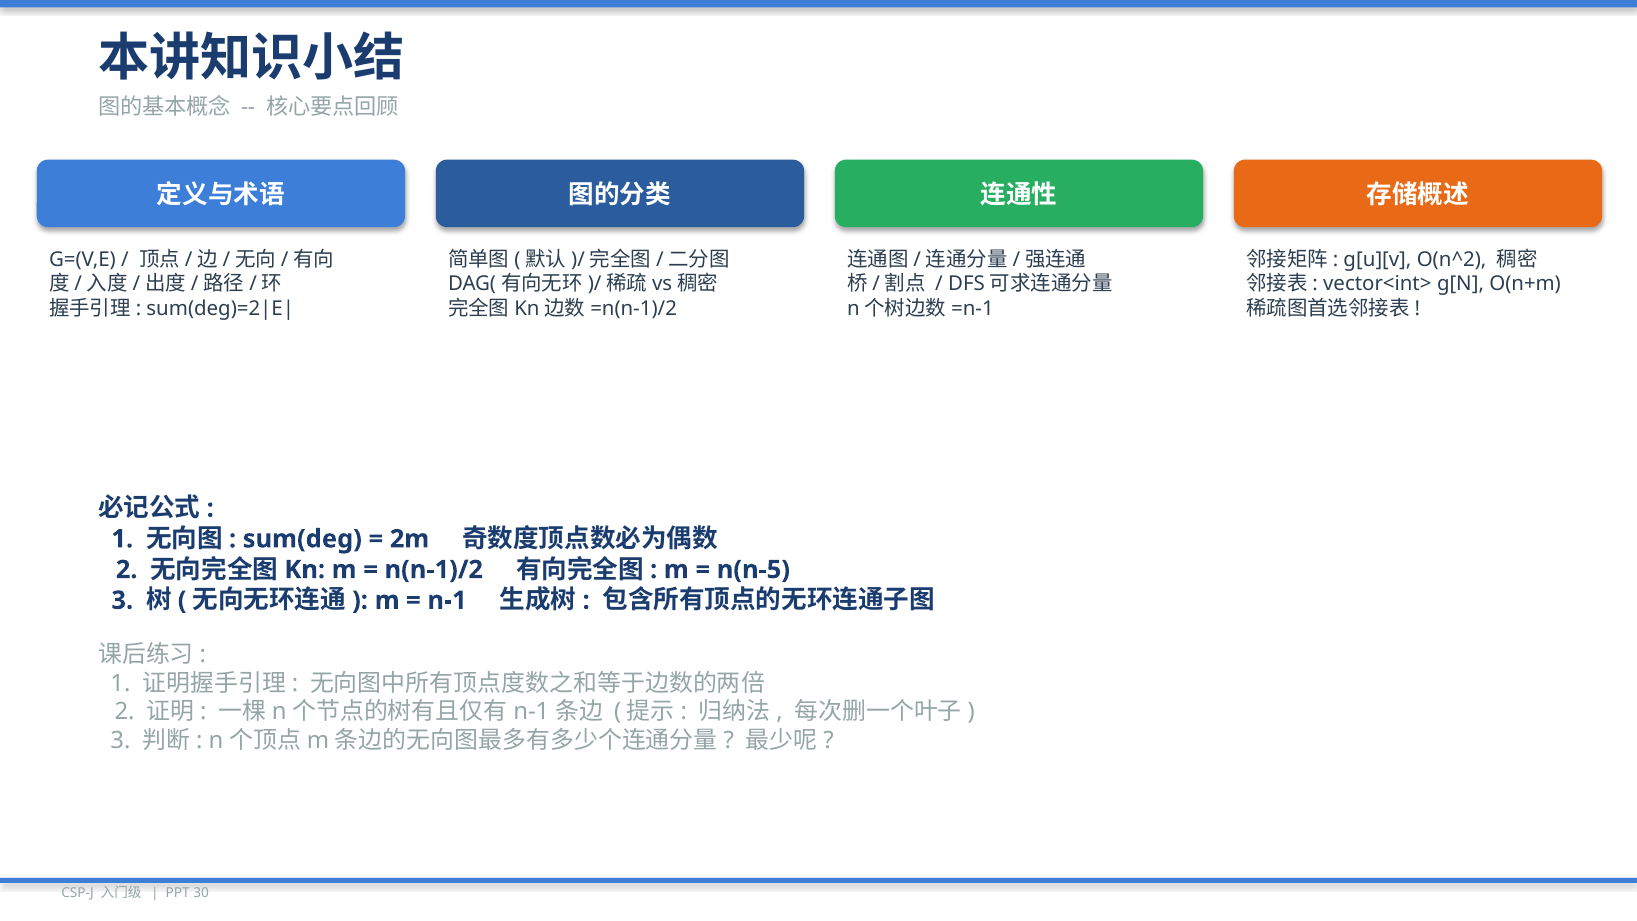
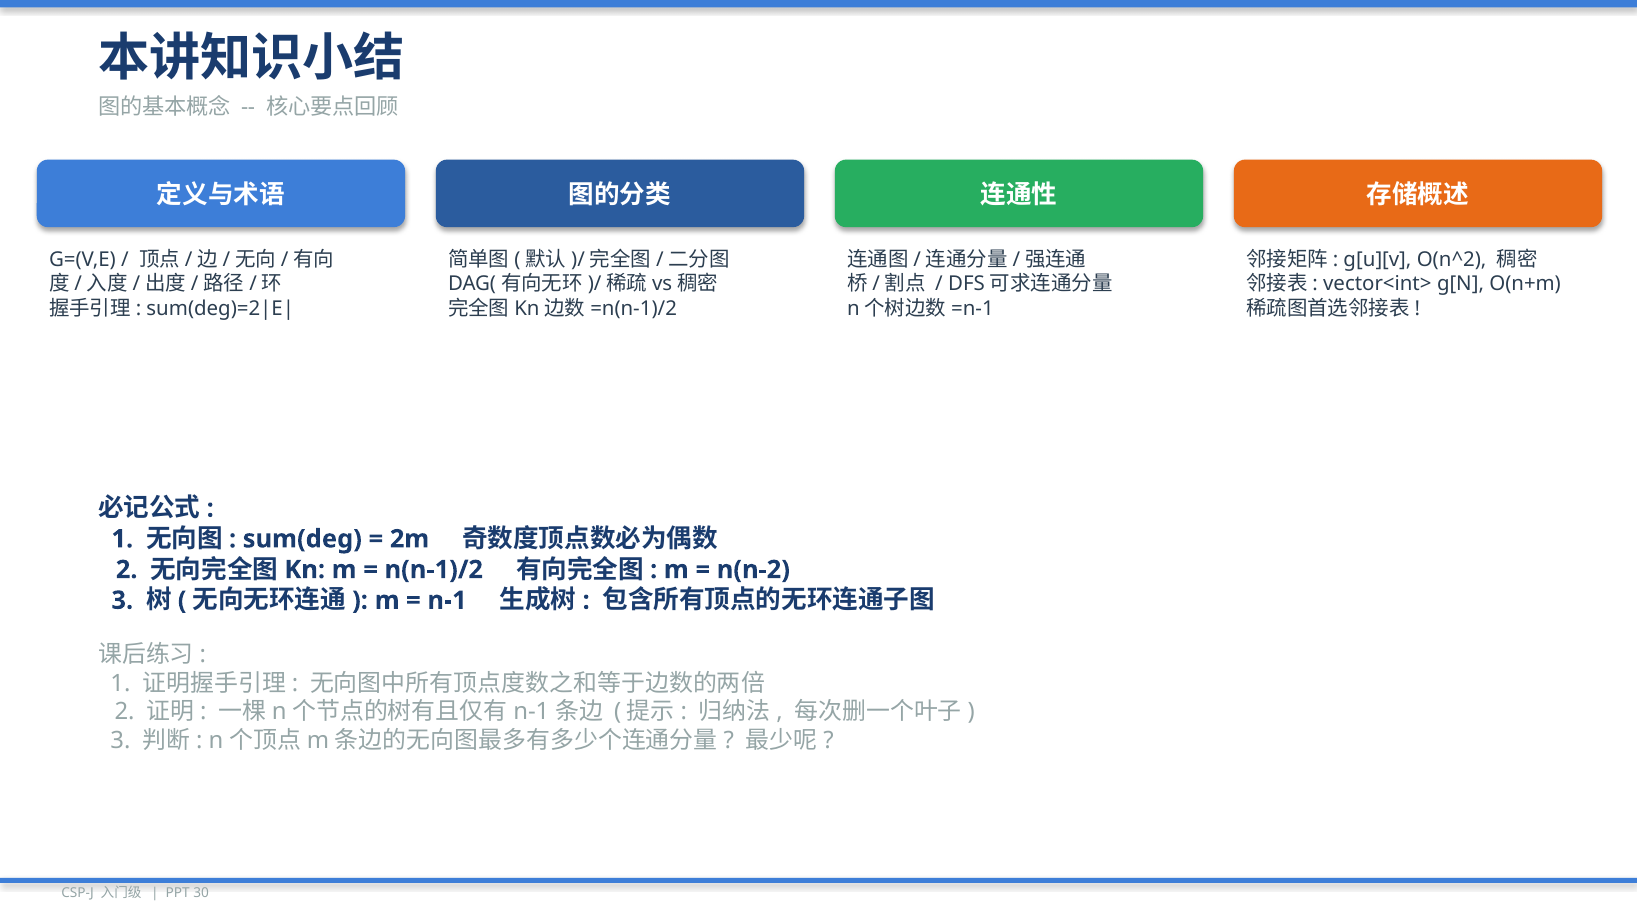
n(n-5: n(n-5 -> n(n-2
